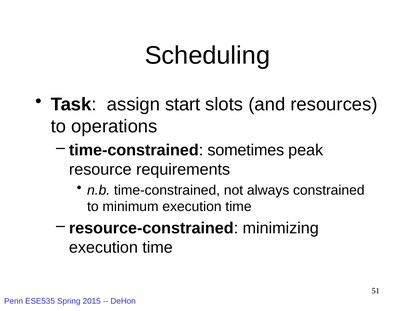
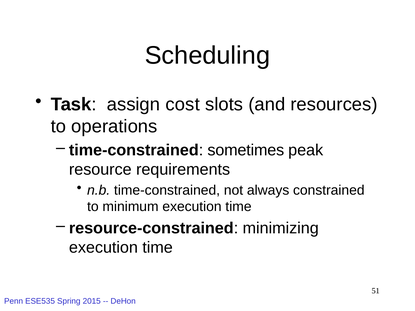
start: start -> cost
